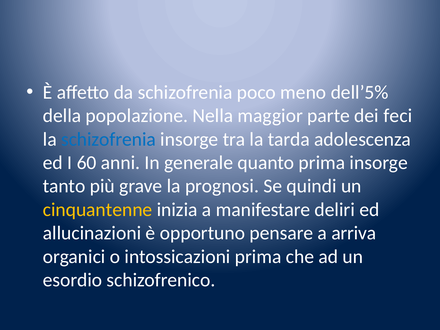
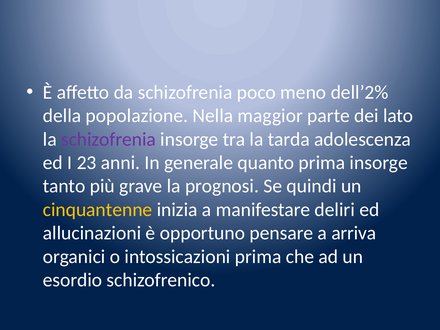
dell’5%: dell’5% -> dell’2%
feci: feci -> lato
schizofrenia at (109, 139) colour: blue -> purple
60: 60 -> 23
